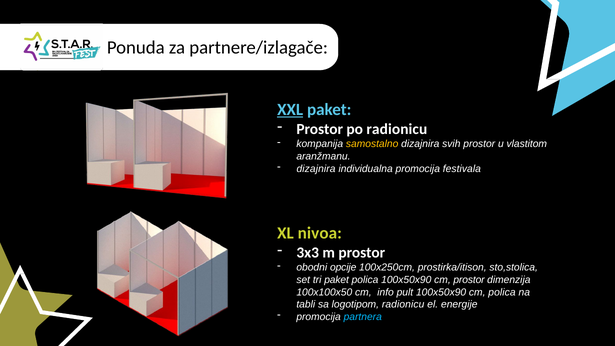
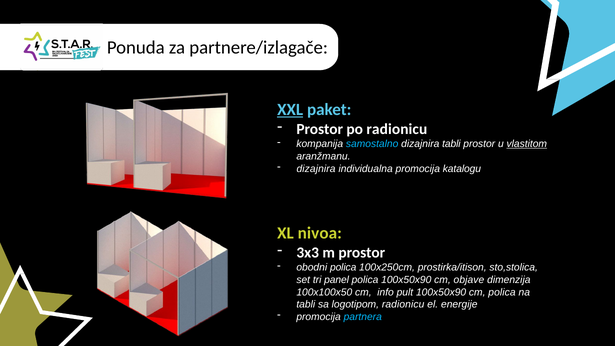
samostalno colour: yellow -> light blue
dizajnira svih: svih -> tabli
vlastitom underline: none -> present
festivala: festivala -> katalogu
obodni opcije: opcije -> polica
tri paket: paket -> panel
cm prostor: prostor -> objave
